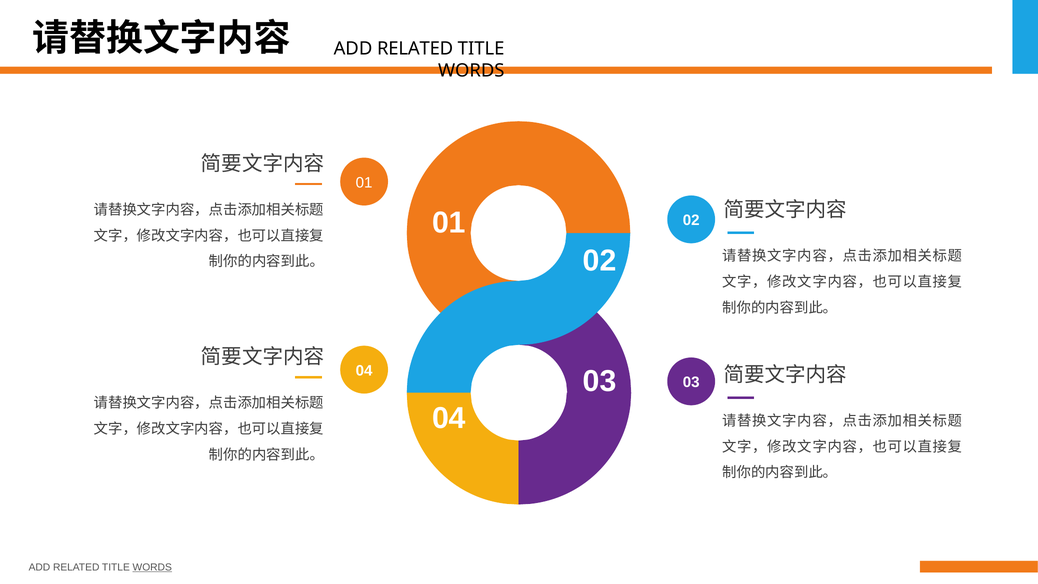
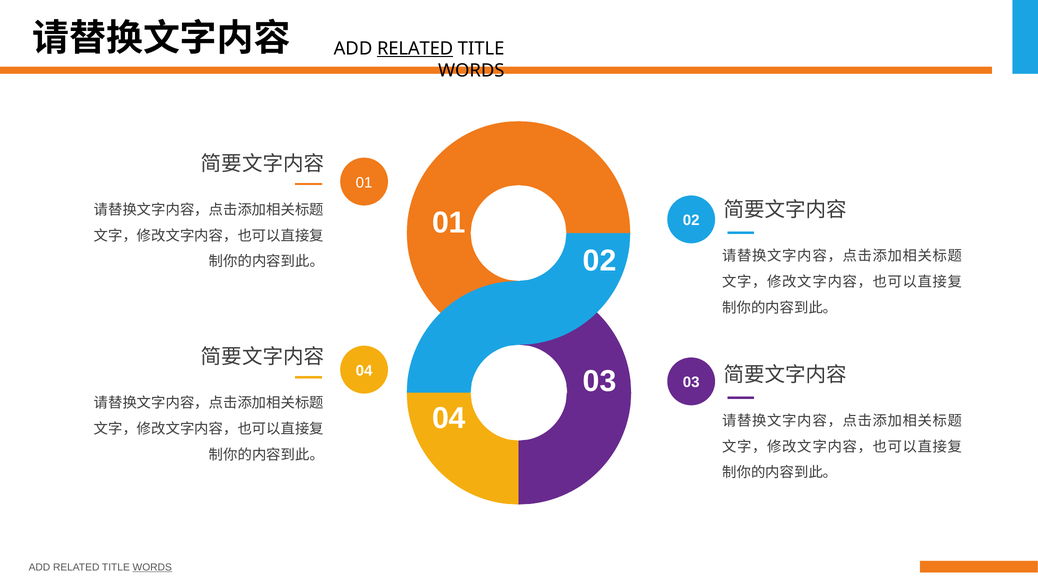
RELATED at (415, 48) underline: none -> present
